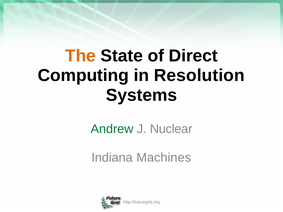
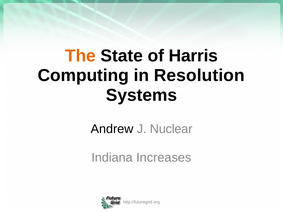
Direct: Direct -> Harris
Andrew colour: green -> black
Machines: Machines -> Increases
